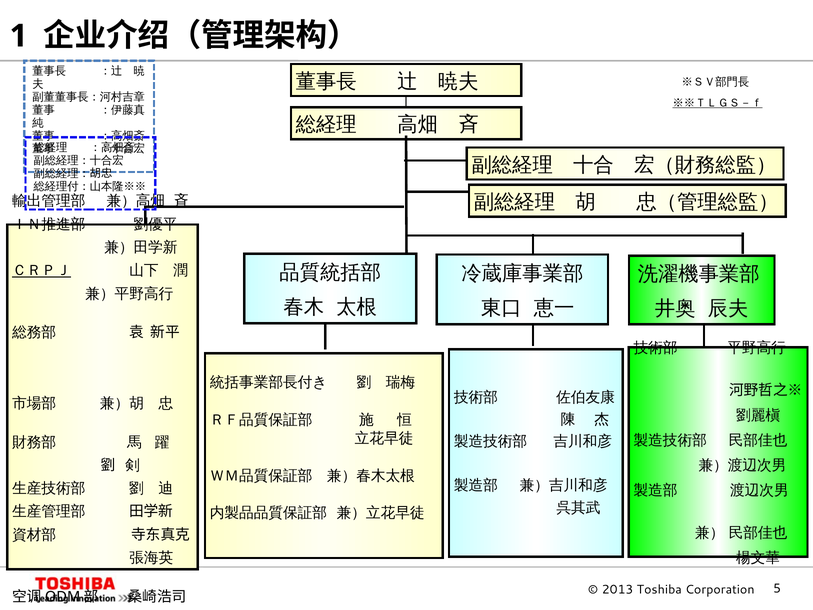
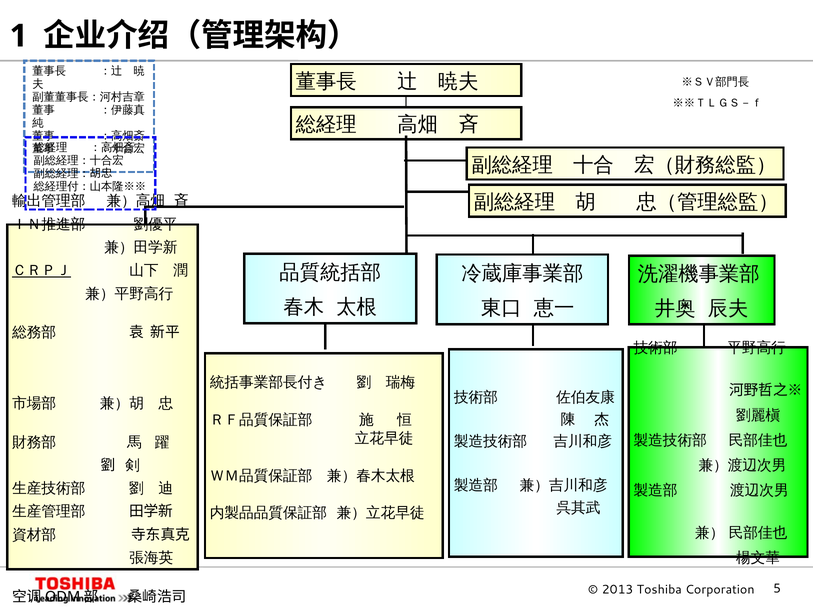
※※ＴＬＧＳ－ｆ underline: present -> none
